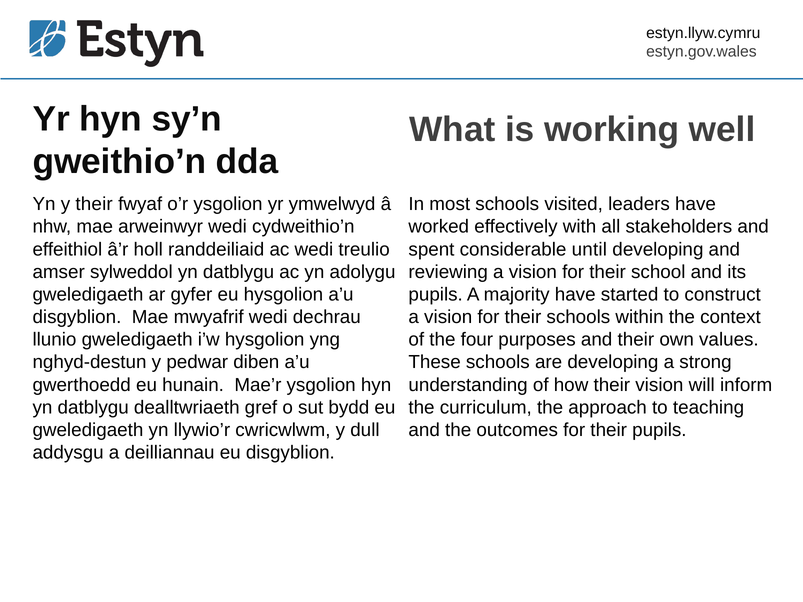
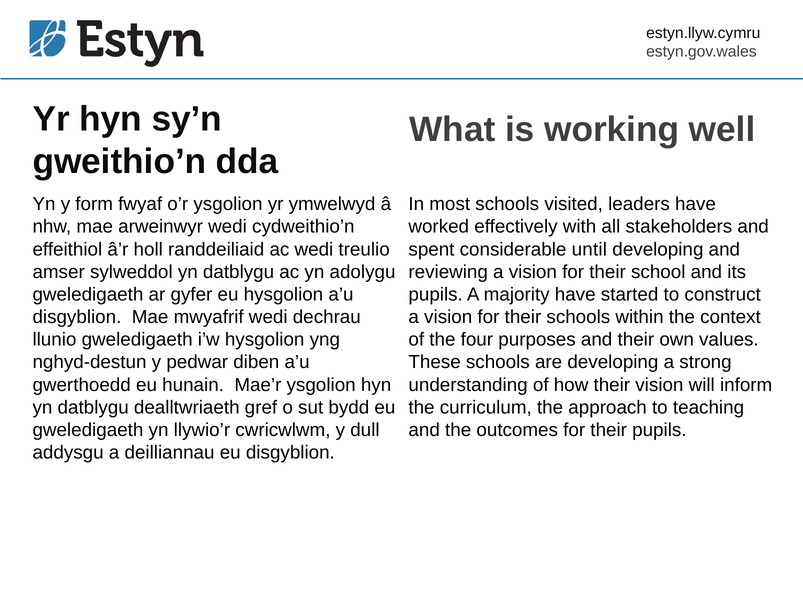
y their: their -> form
